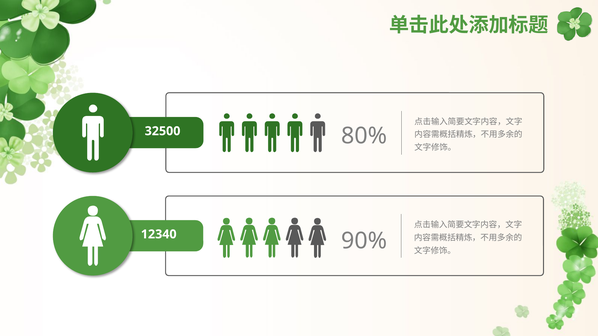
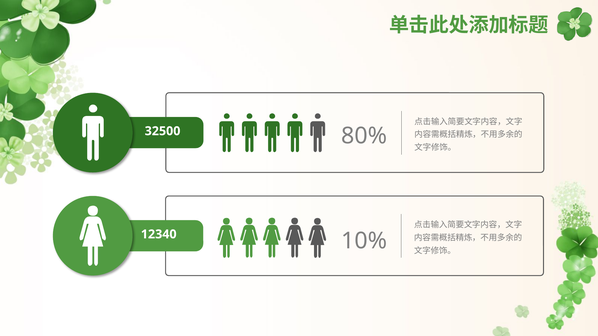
90%: 90% -> 10%
